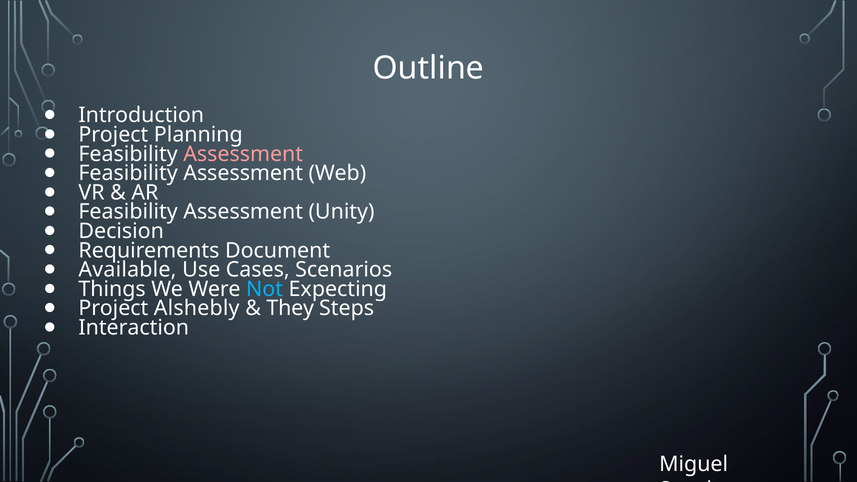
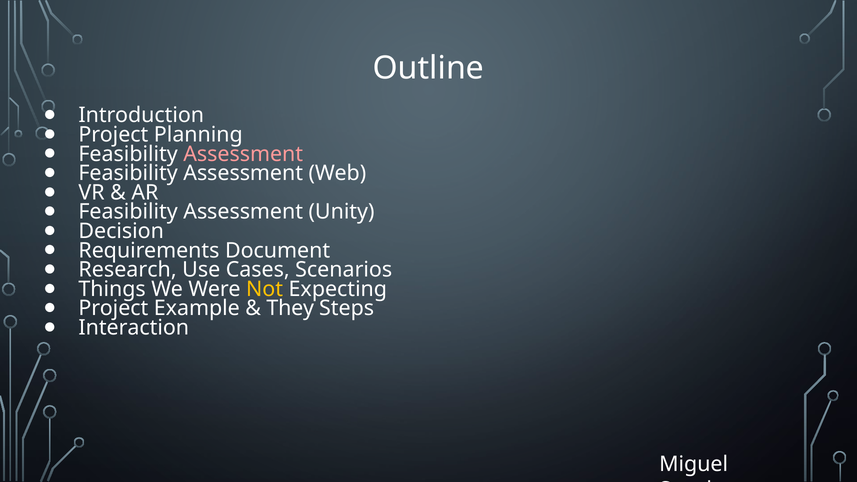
Available: Available -> Research
Not colour: light blue -> yellow
Alshebly: Alshebly -> Example
